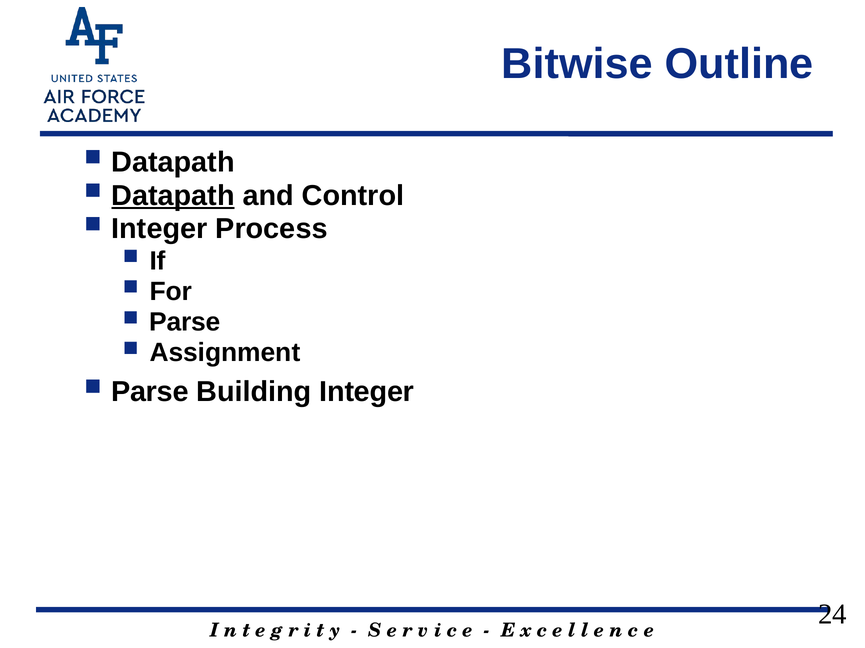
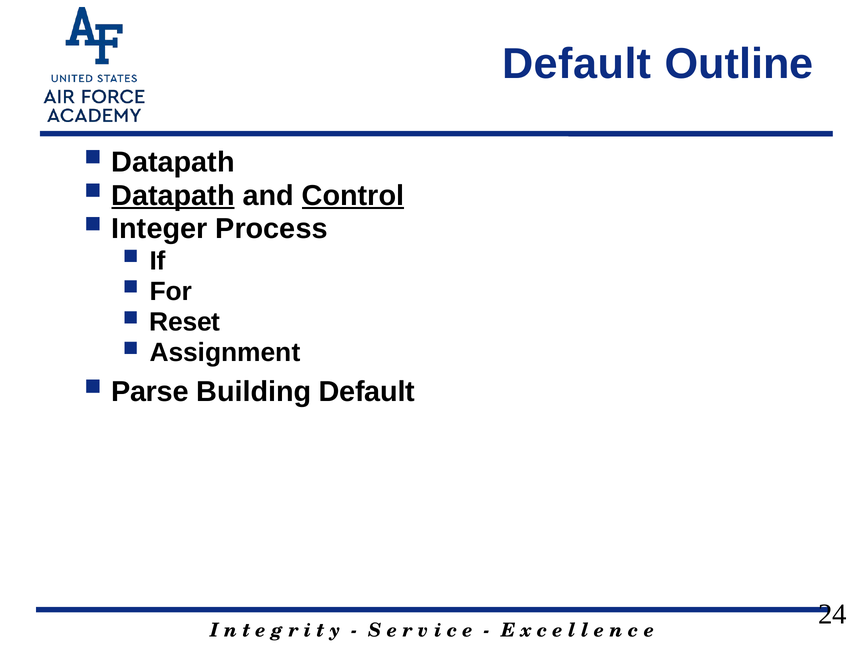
Bitwise at (577, 64): Bitwise -> Default
Control underline: none -> present
Parse at (185, 322): Parse -> Reset
Building Integer: Integer -> Default
